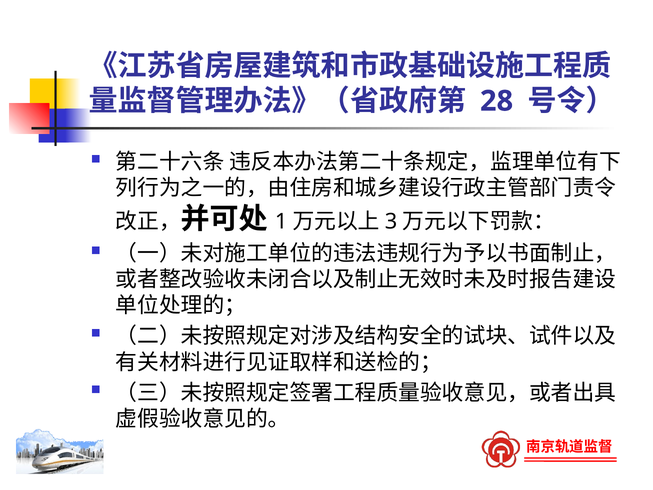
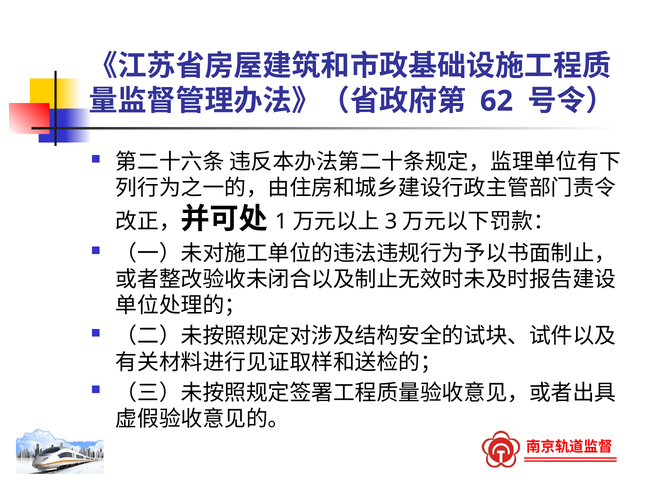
28: 28 -> 62
